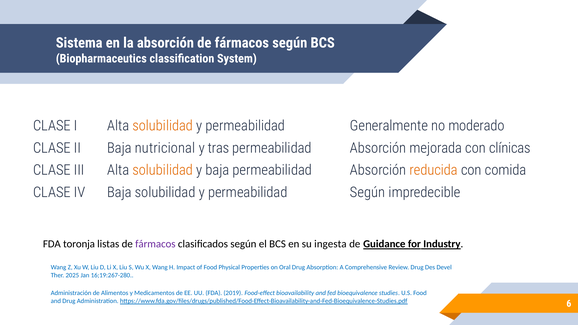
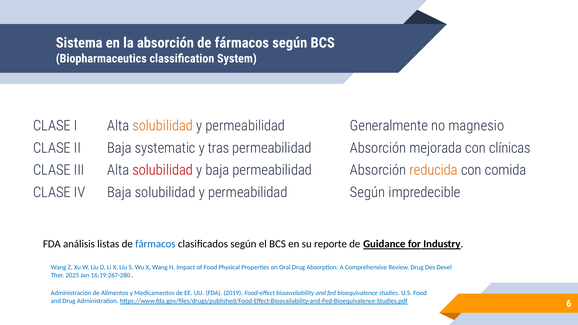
moderado: moderado -> magnesio
nutricional: nutricional -> systematic
solubilidad at (163, 170) colour: orange -> red
toronja: toronja -> análisis
fármacos at (155, 244) colour: purple -> blue
ingesta: ingesta -> reporte
